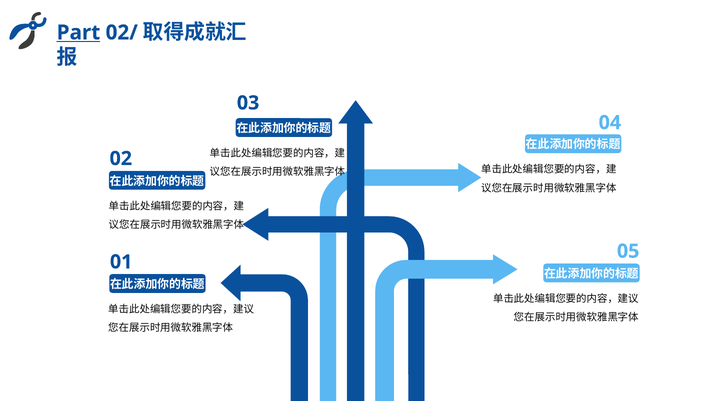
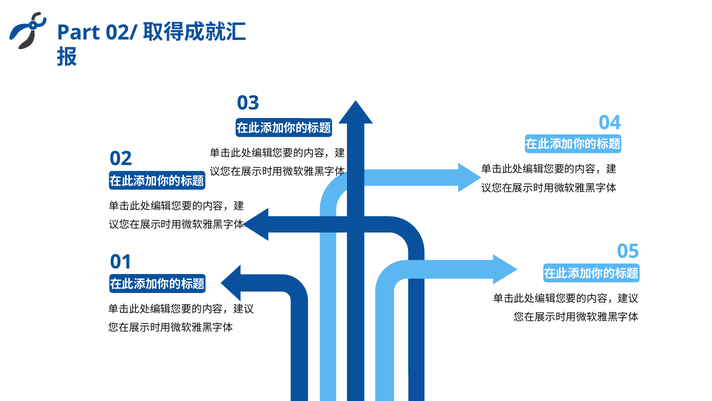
Part underline: present -> none
